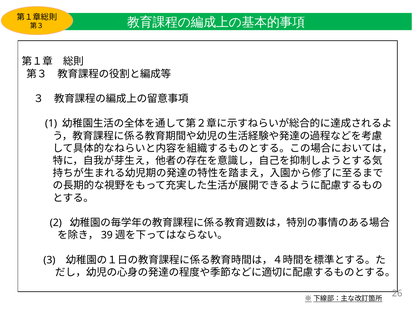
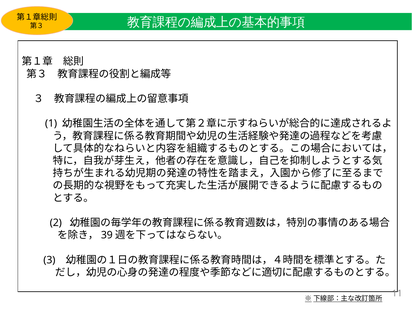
26: 26 -> 11
